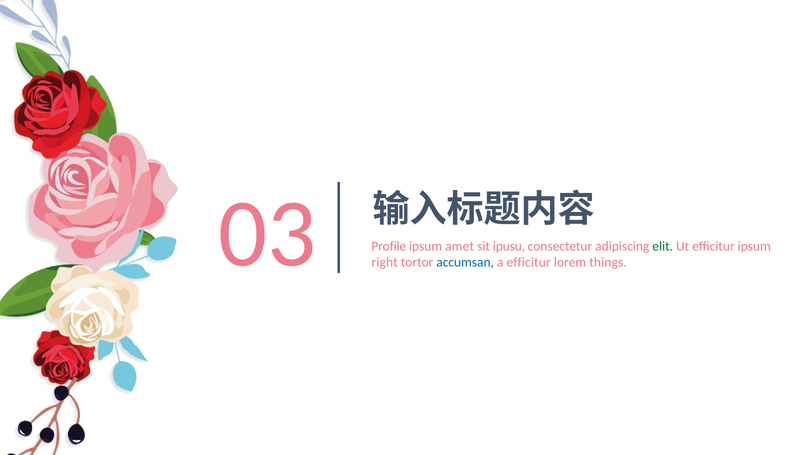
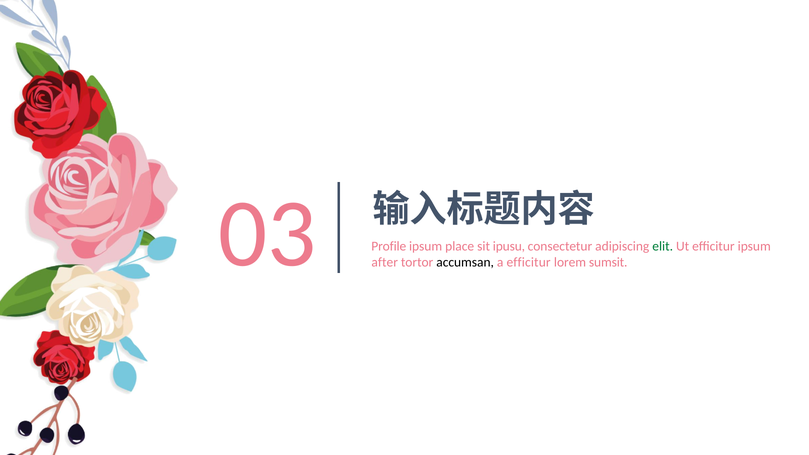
amet: amet -> place
right: right -> after
accumsan colour: blue -> black
things: things -> sumsit
